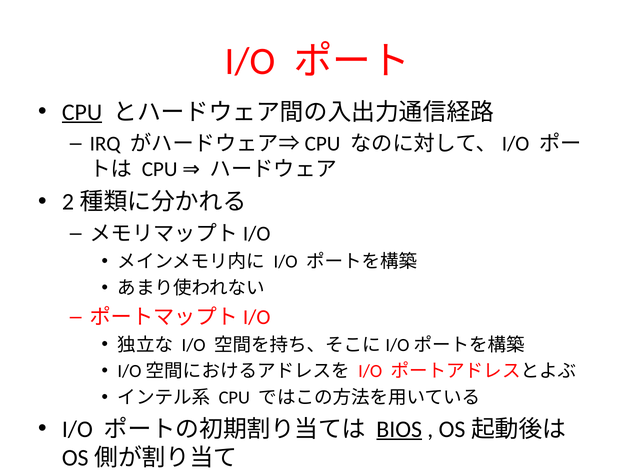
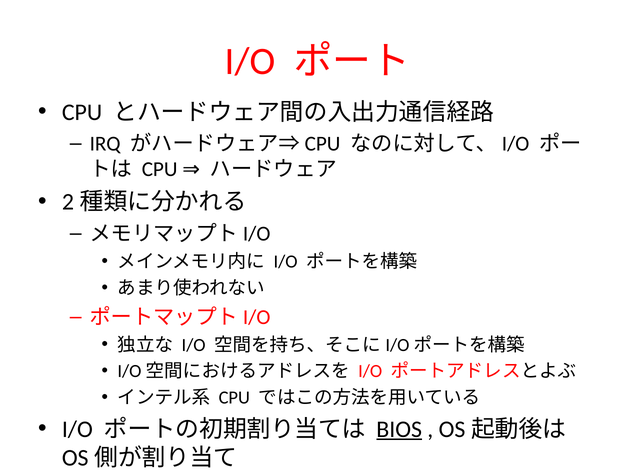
CPU at (82, 112) underline: present -> none
